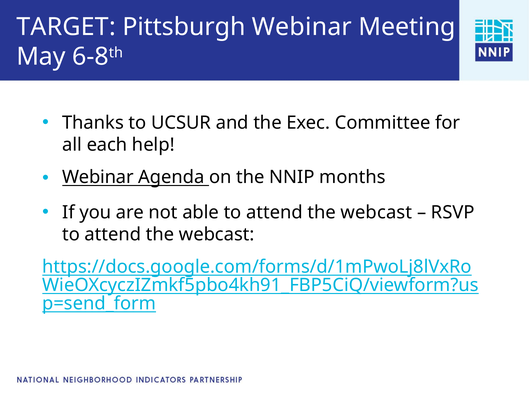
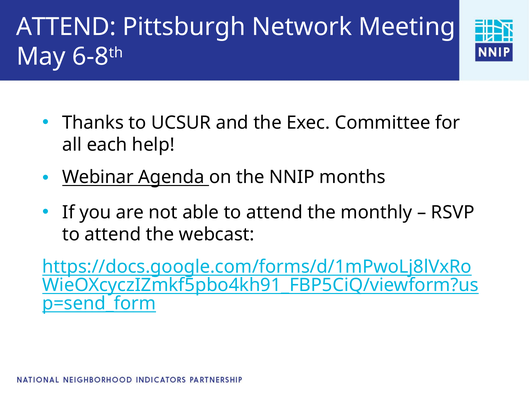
TARGET at (66, 27): TARGET -> ATTEND
Pittsburgh Webinar: Webinar -> Network
webcast at (376, 212): webcast -> monthly
